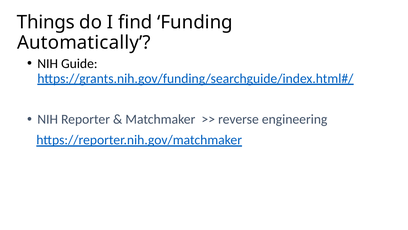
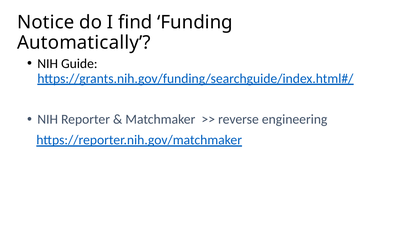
Things: Things -> Notice
